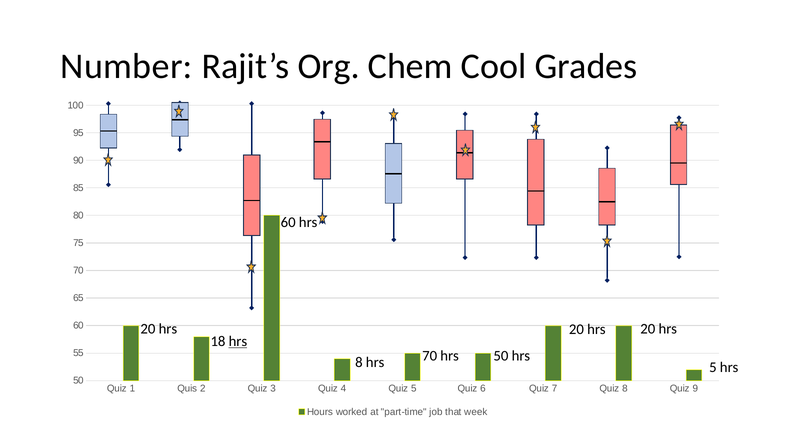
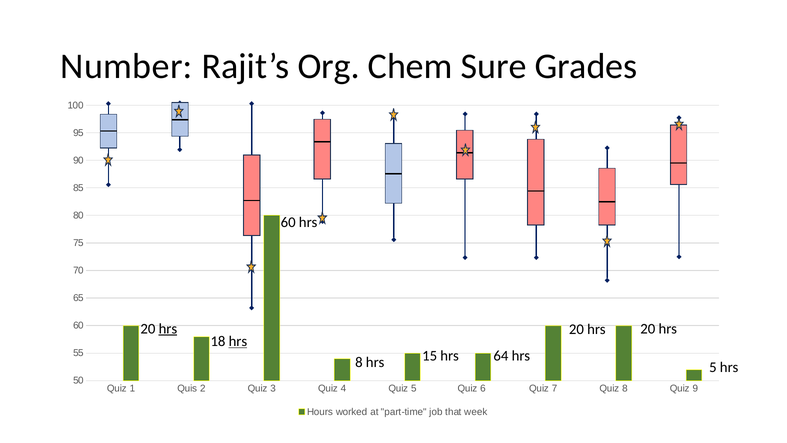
Cool: Cool -> Sure
hrs at (168, 329) underline: none -> present
hrs 70: 70 -> 15
hrs 50: 50 -> 64
